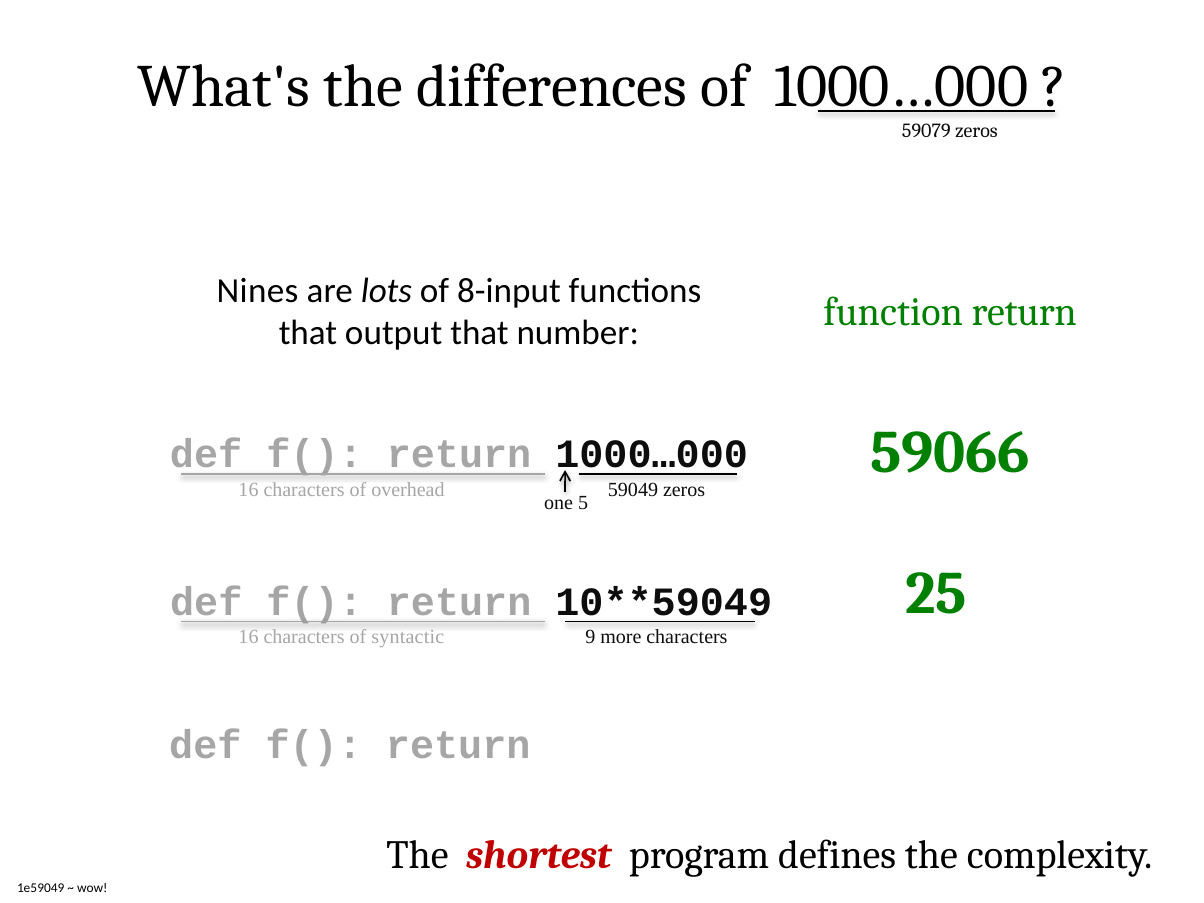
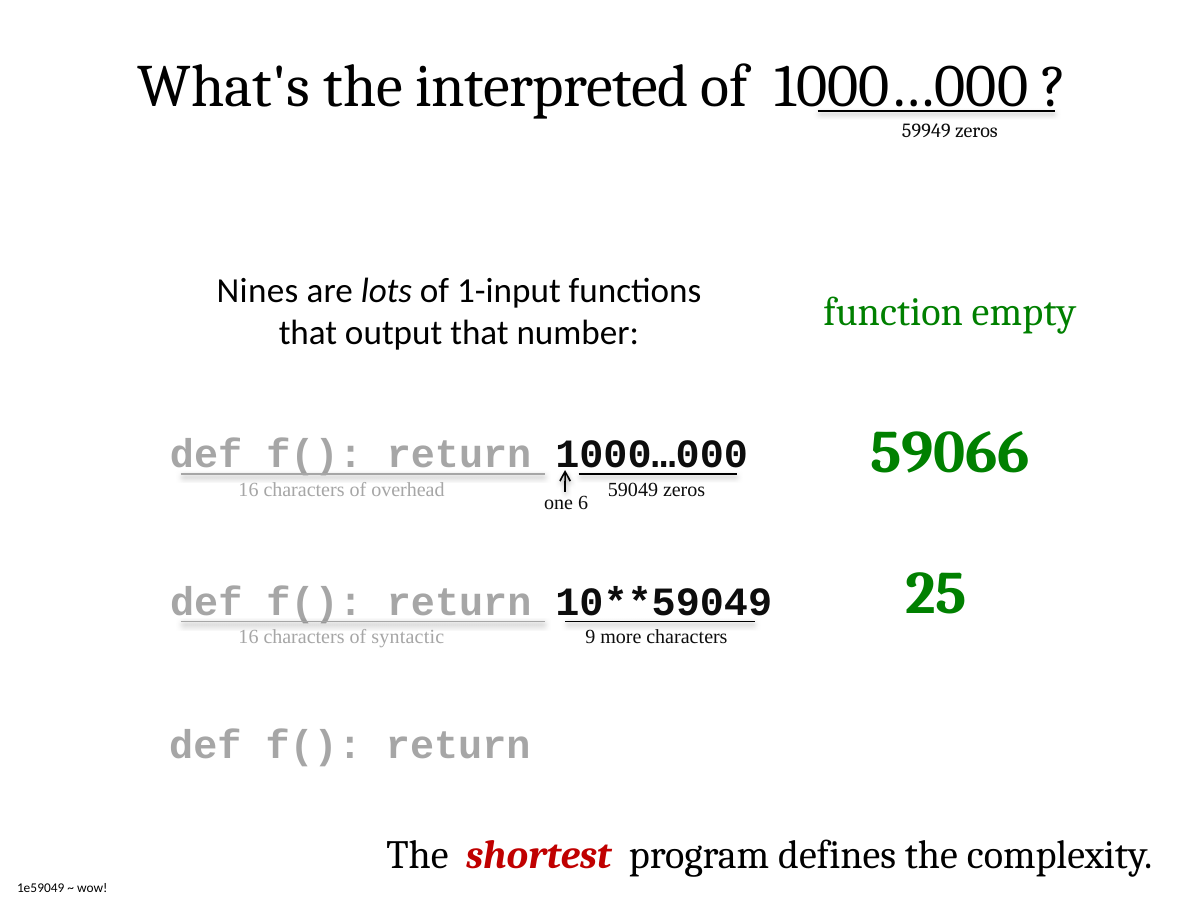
differences: differences -> interpreted
59079: 59079 -> 59949
8-input: 8-input -> 1-input
function return: return -> empty
5: 5 -> 6
